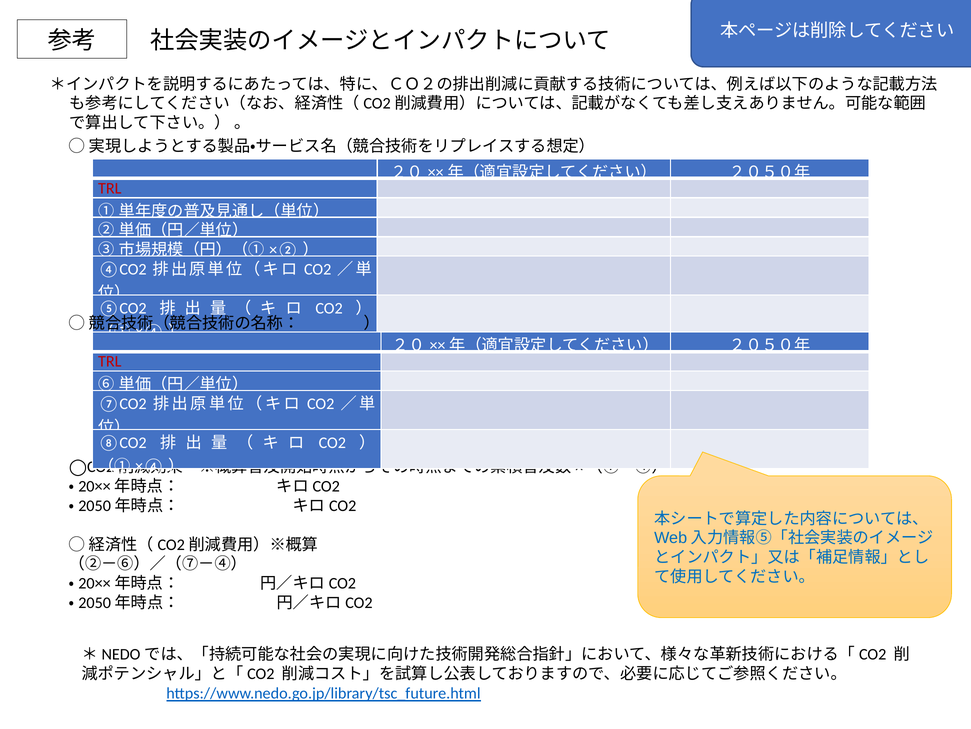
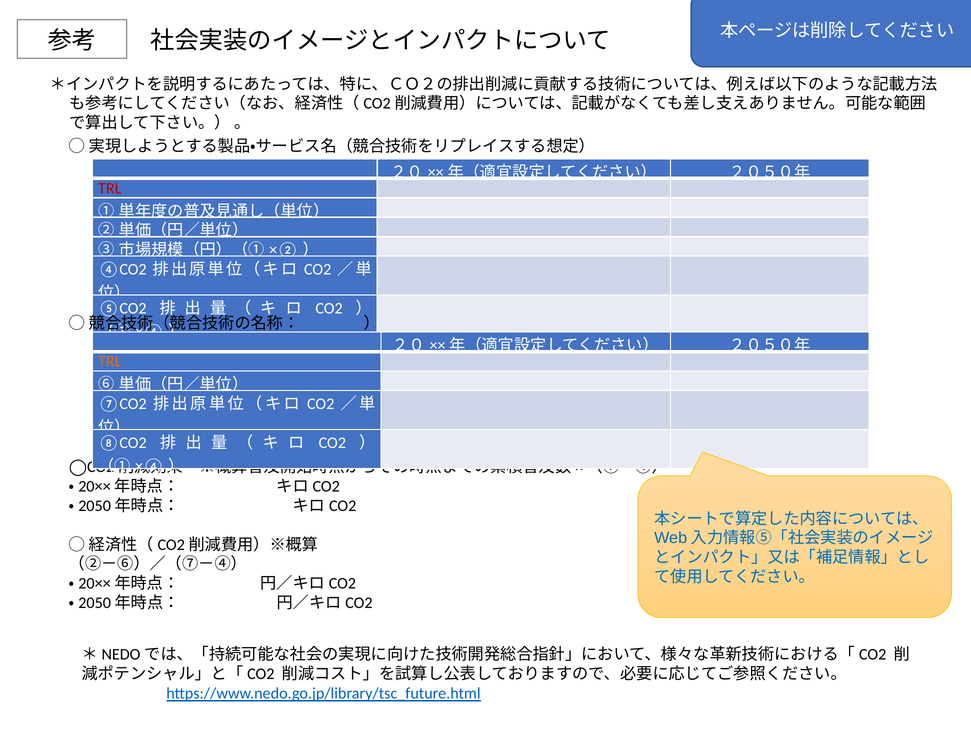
TRL at (110, 361) colour: red -> orange
